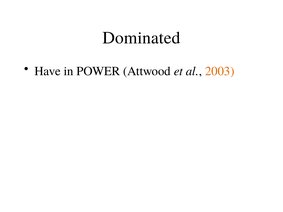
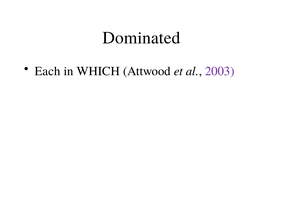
Have: Have -> Each
POWER: POWER -> WHICH
2003 colour: orange -> purple
